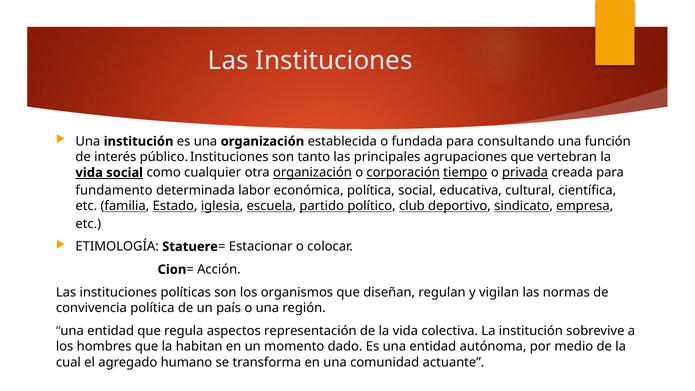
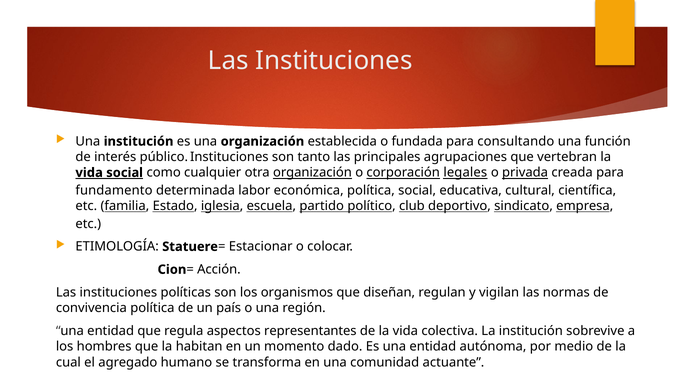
tiempo: tiempo -> legales
representación: representación -> representantes
